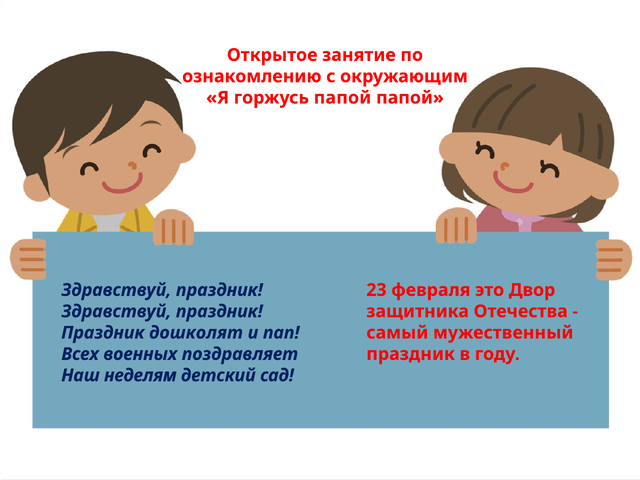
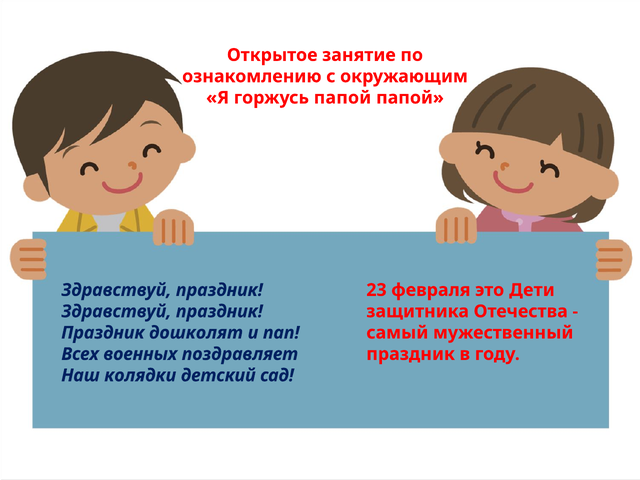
Двор: Двор -> Дети
неделям: неделям -> колядки
